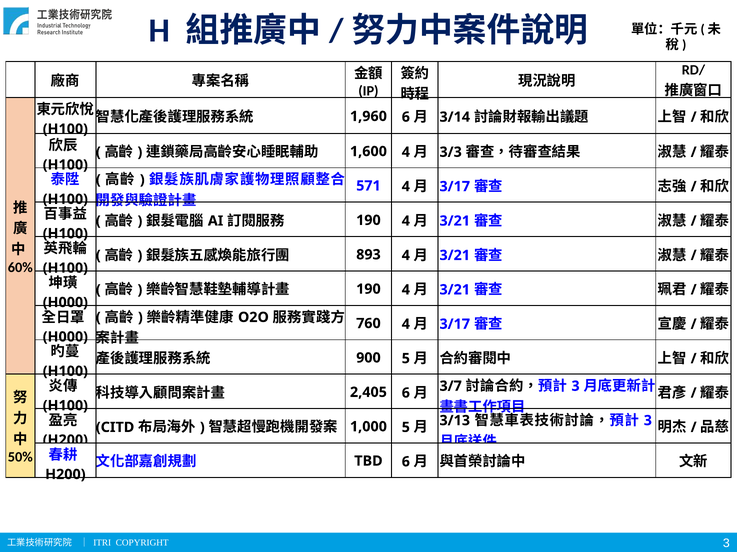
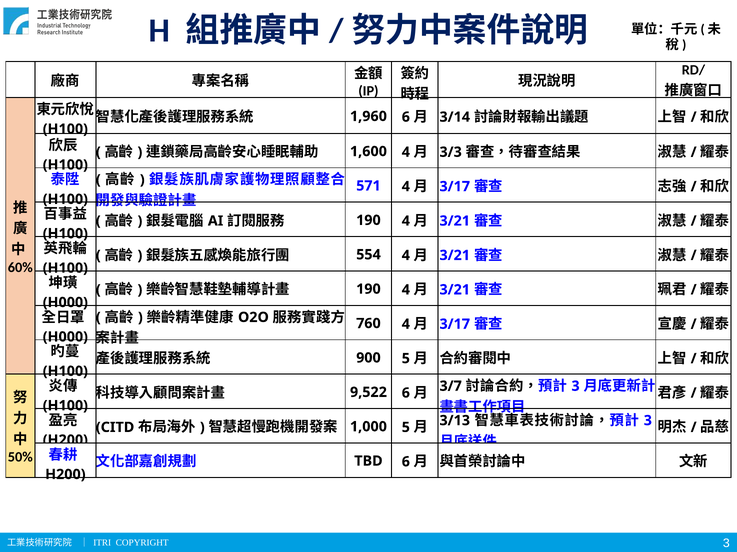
893: 893 -> 554
2,405: 2,405 -> 9,522
